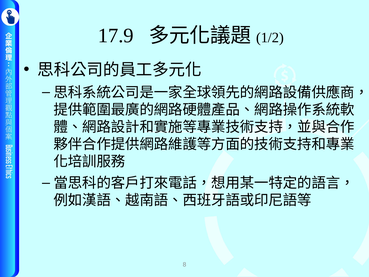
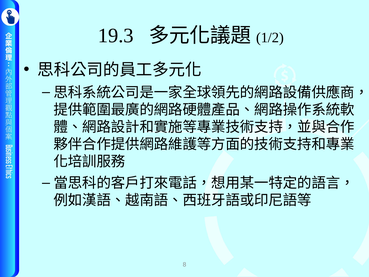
17.9: 17.9 -> 19.3
